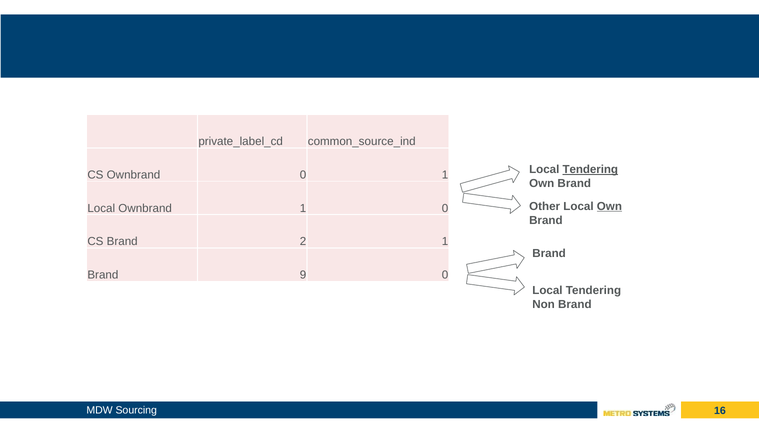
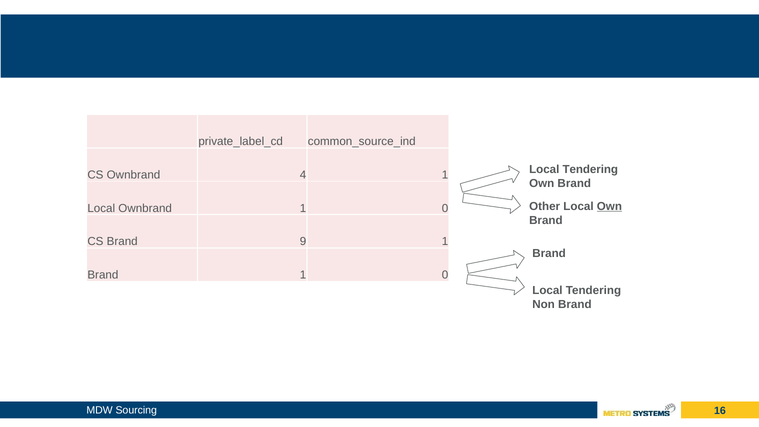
Tendering at (590, 170) underline: present -> none
Ownbrand 0: 0 -> 4
2: 2 -> 9
Brand 9: 9 -> 1
